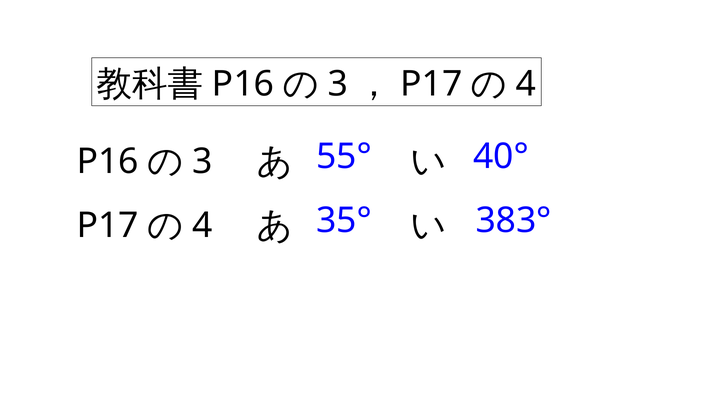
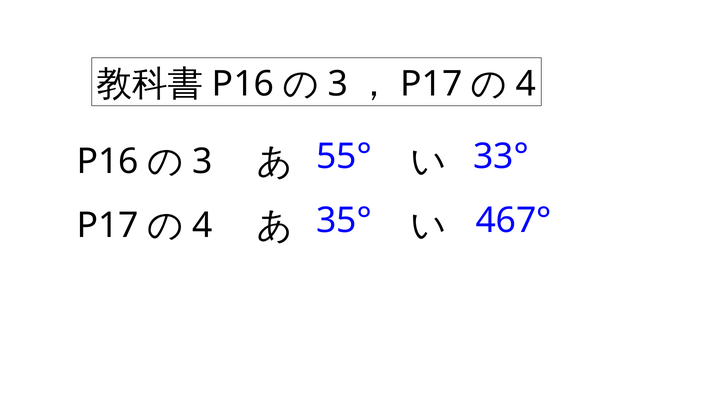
40°: 40° -> 33°
383°: 383° -> 467°
